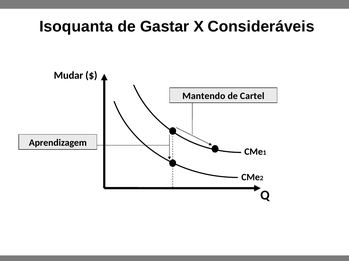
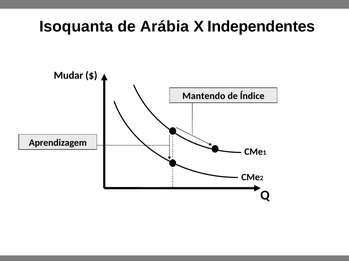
Gastar: Gastar -> Arábia
Consideráveis: Consideráveis -> Independentes
Cartel: Cartel -> Índice
